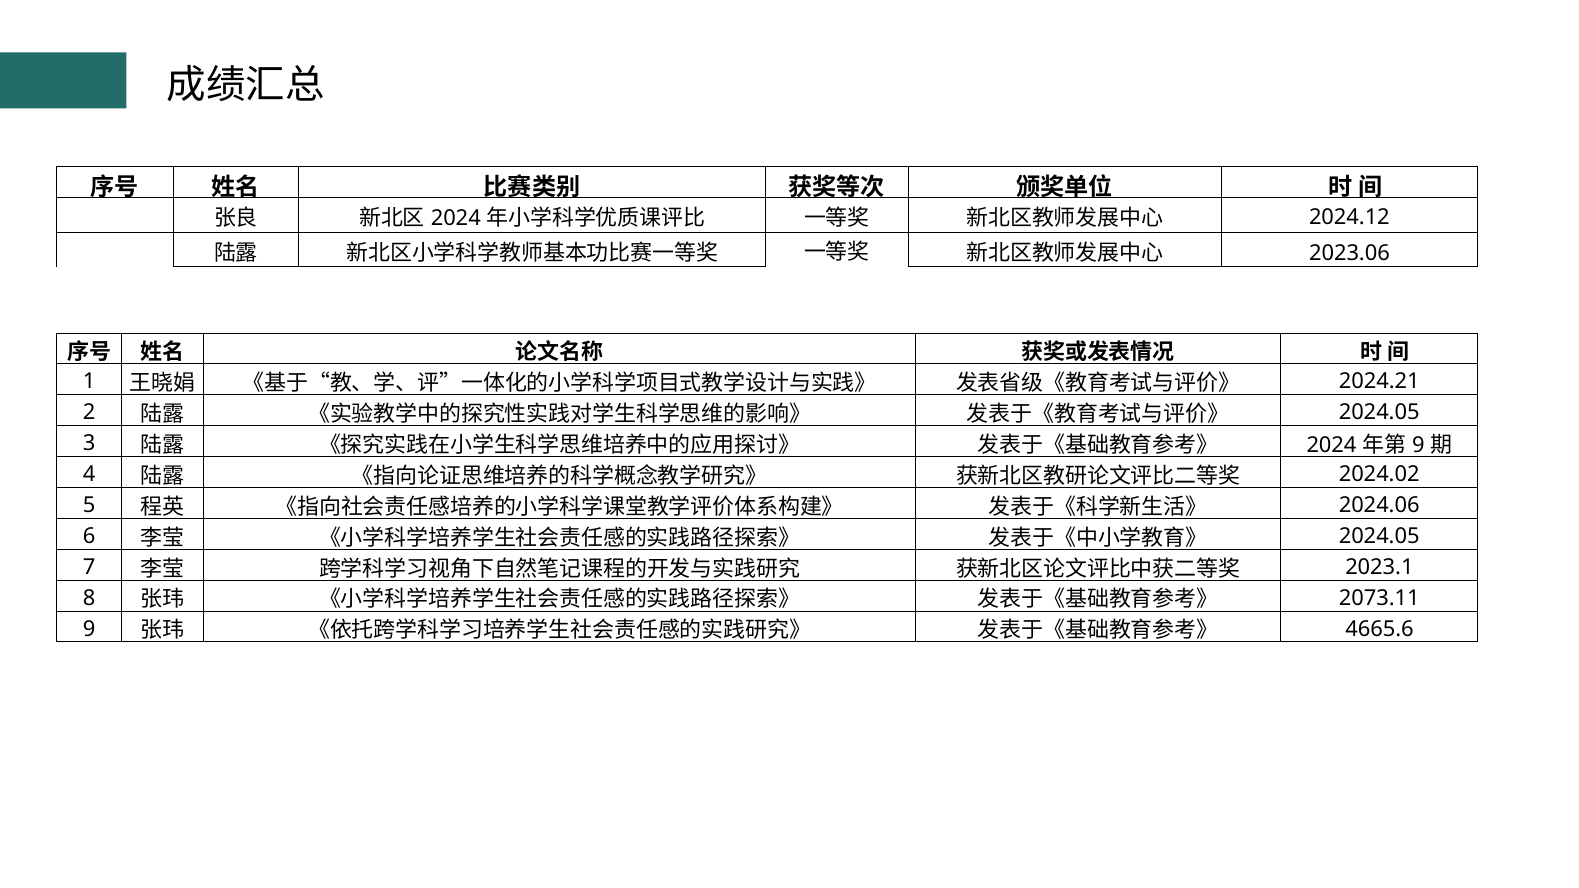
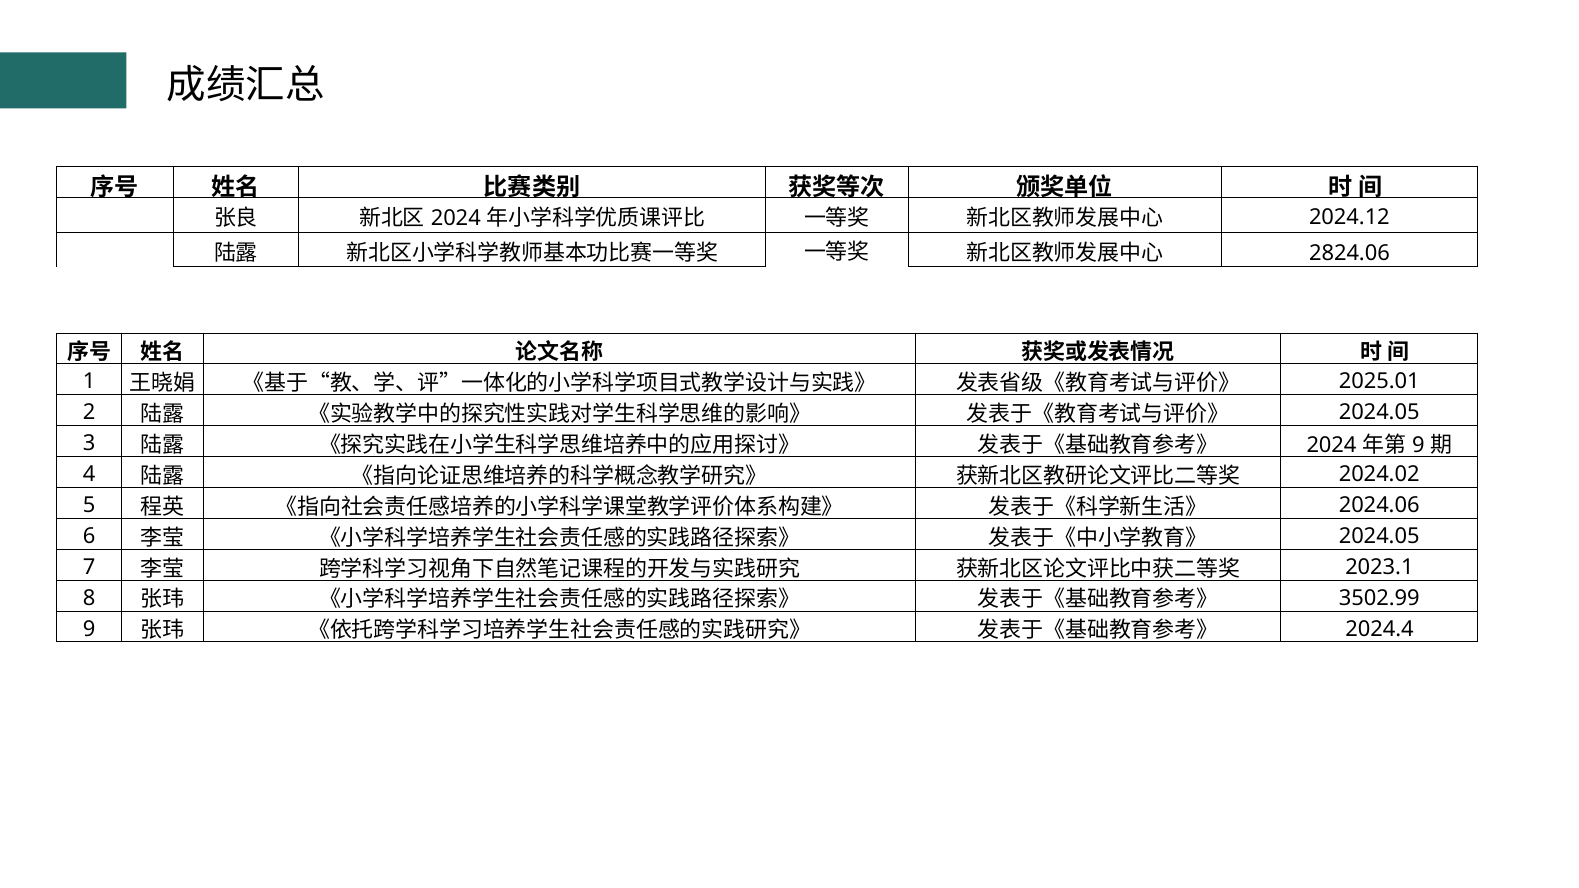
2023.06: 2023.06 -> 2824.06
2024.21: 2024.21 -> 2025.01
2073.11: 2073.11 -> 3502.99
4665.6: 4665.6 -> 2024.4
